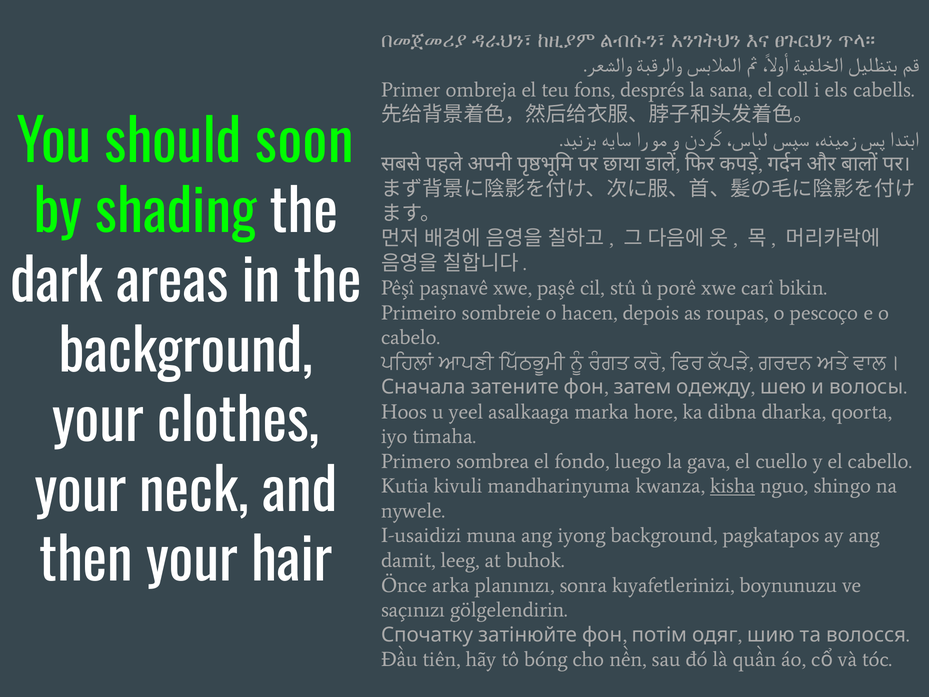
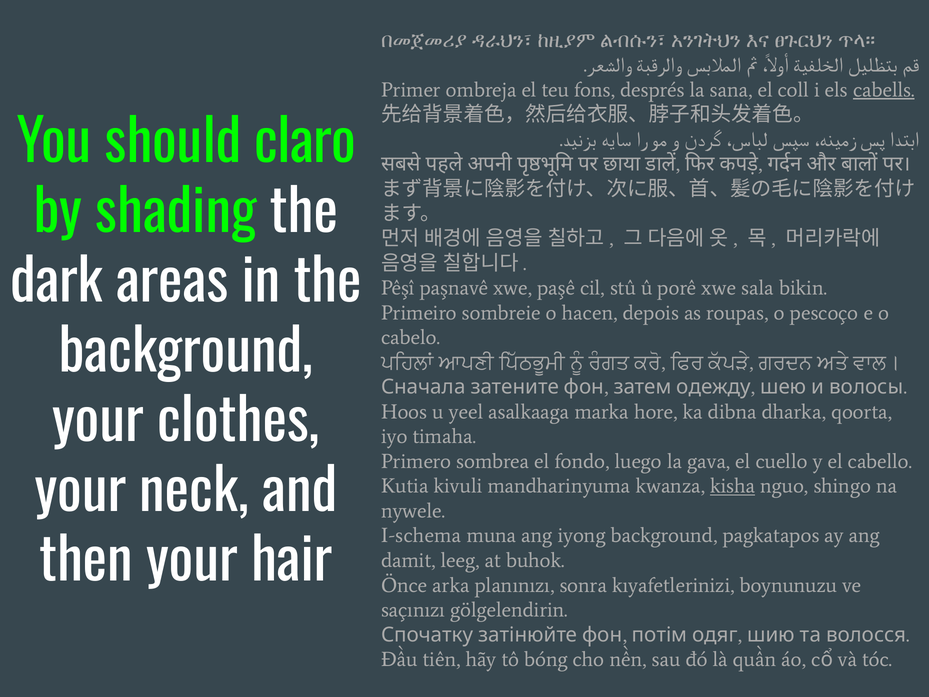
cabells underline: none -> present
soon: soon -> claro
carî: carî -> sala
I-usaidizi: I-usaidizi -> I-schema
